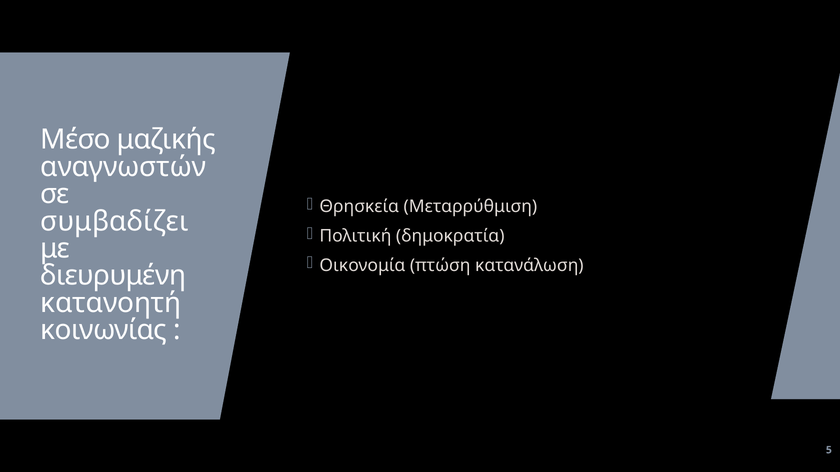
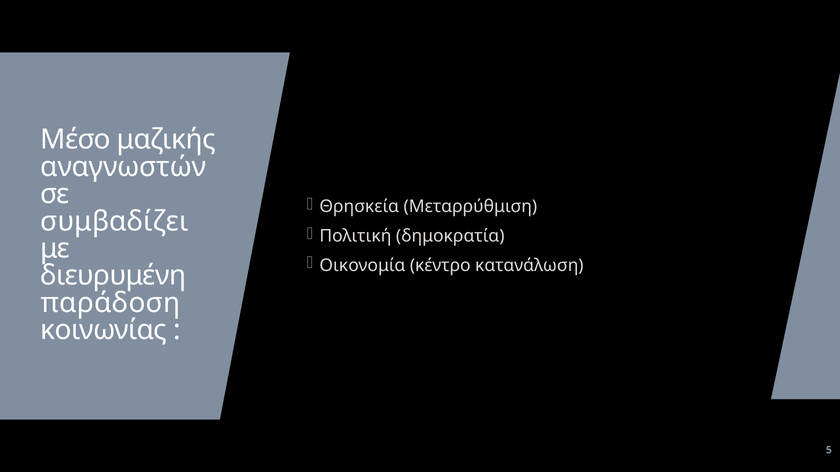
πτώση: πτώση -> κέντρο
κατανοητή: κατανοητή -> παράδοση
